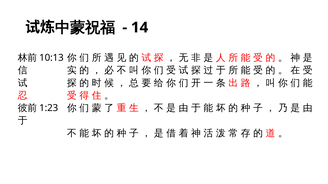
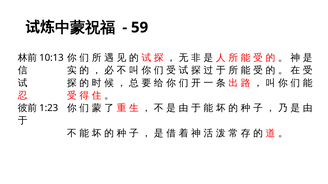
14: 14 -> 59
